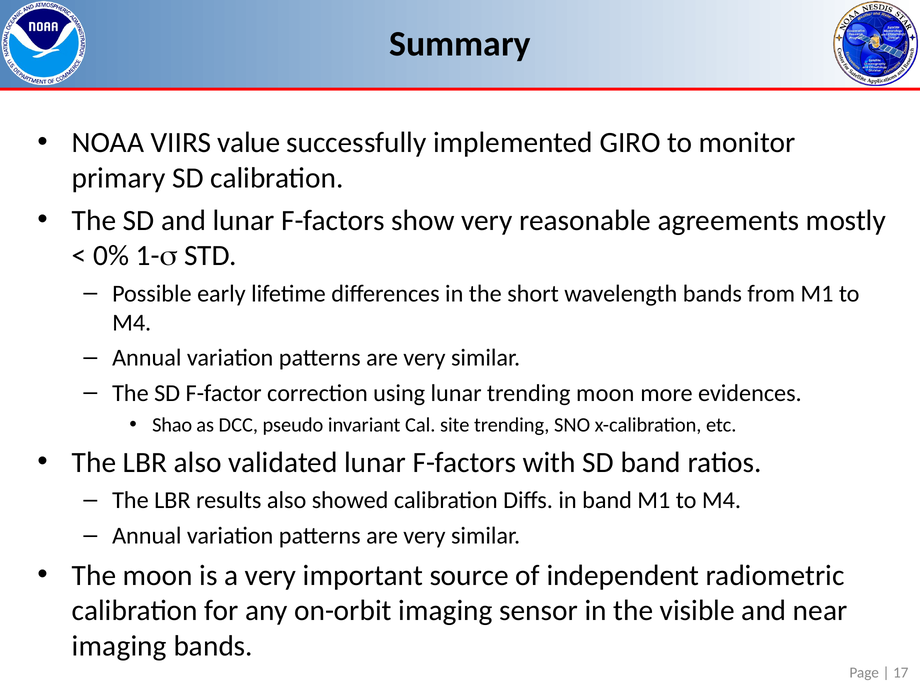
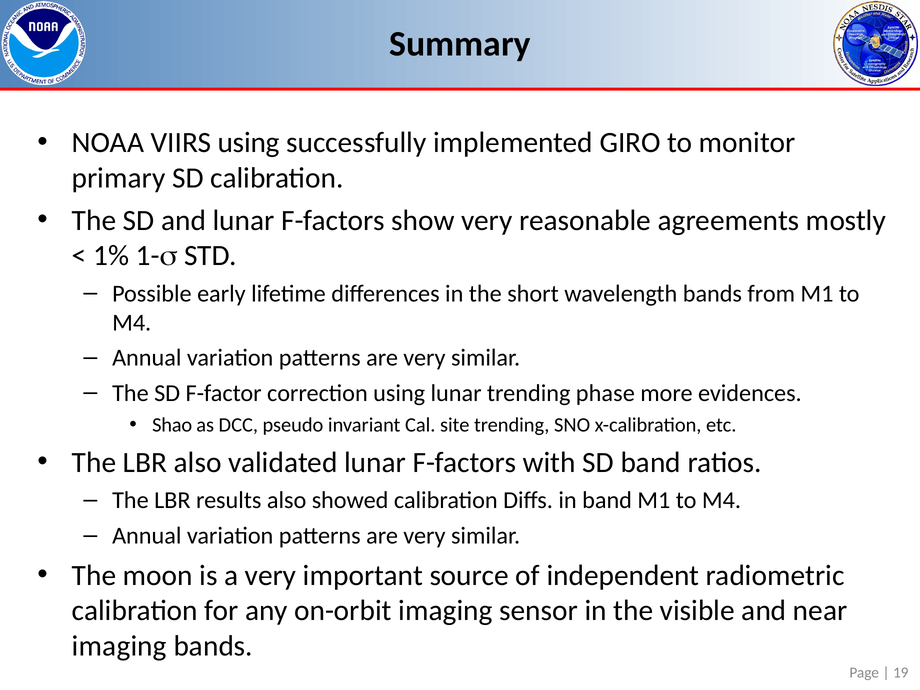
VIIRS value: value -> using
0%: 0% -> 1%
trending moon: moon -> phase
17: 17 -> 19
